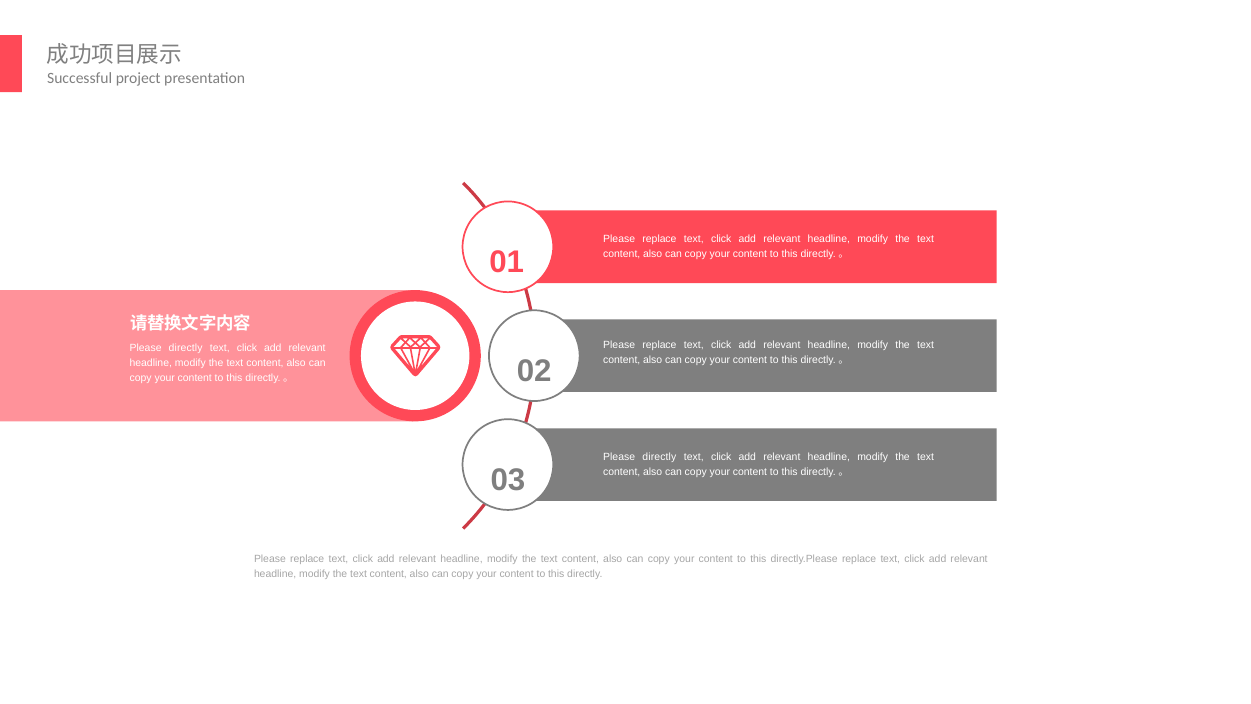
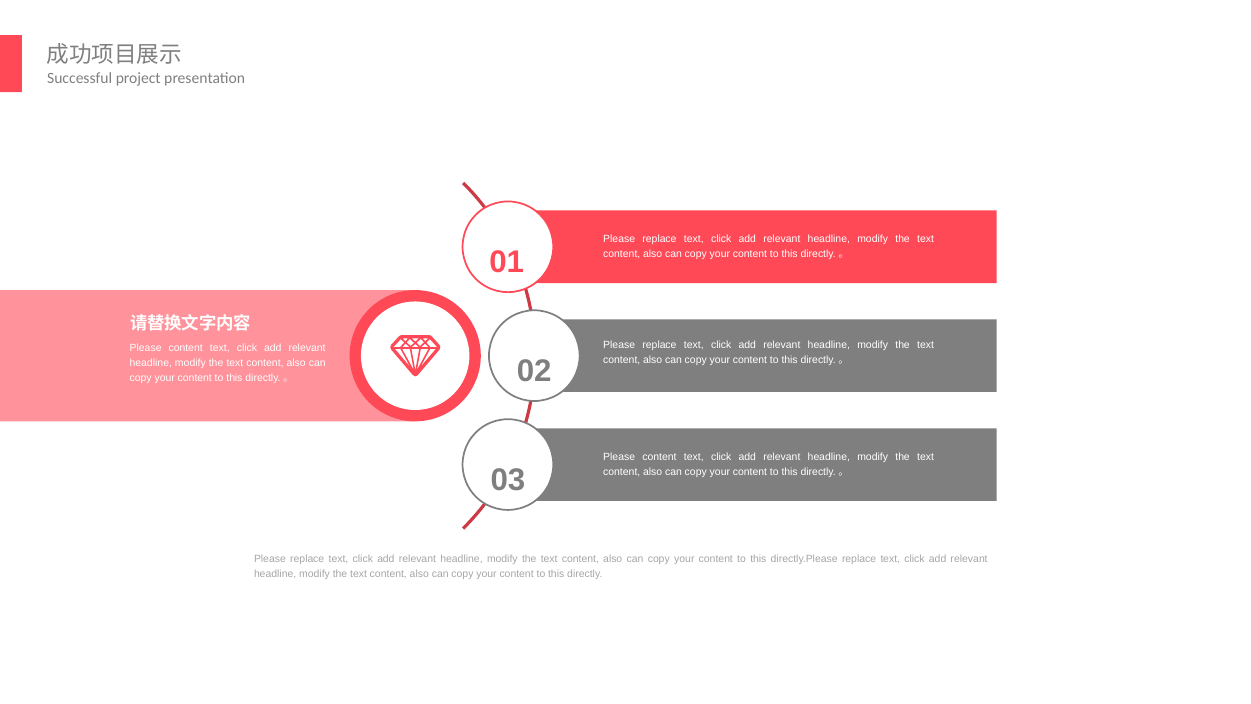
directly at (186, 348): directly -> content
directly at (659, 456): directly -> content
